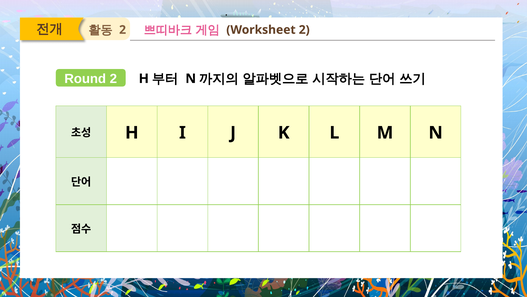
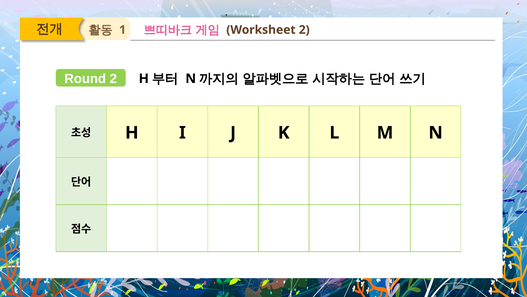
2 at (123, 30): 2 -> 1
